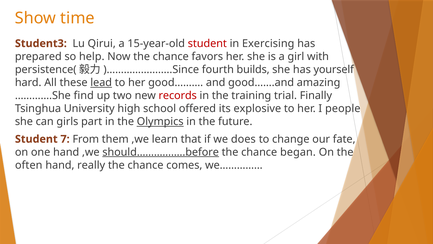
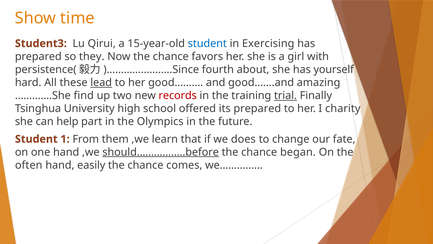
student at (207, 43) colour: red -> blue
help: help -> they
builds: builds -> about
trial underline: none -> present
its explosive: explosive -> prepared
people: people -> charity
girls: girls -> help
Olympics underline: present -> none
7: 7 -> 1
really: really -> easily
